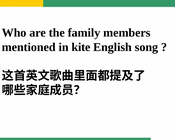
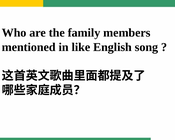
kite: kite -> like
